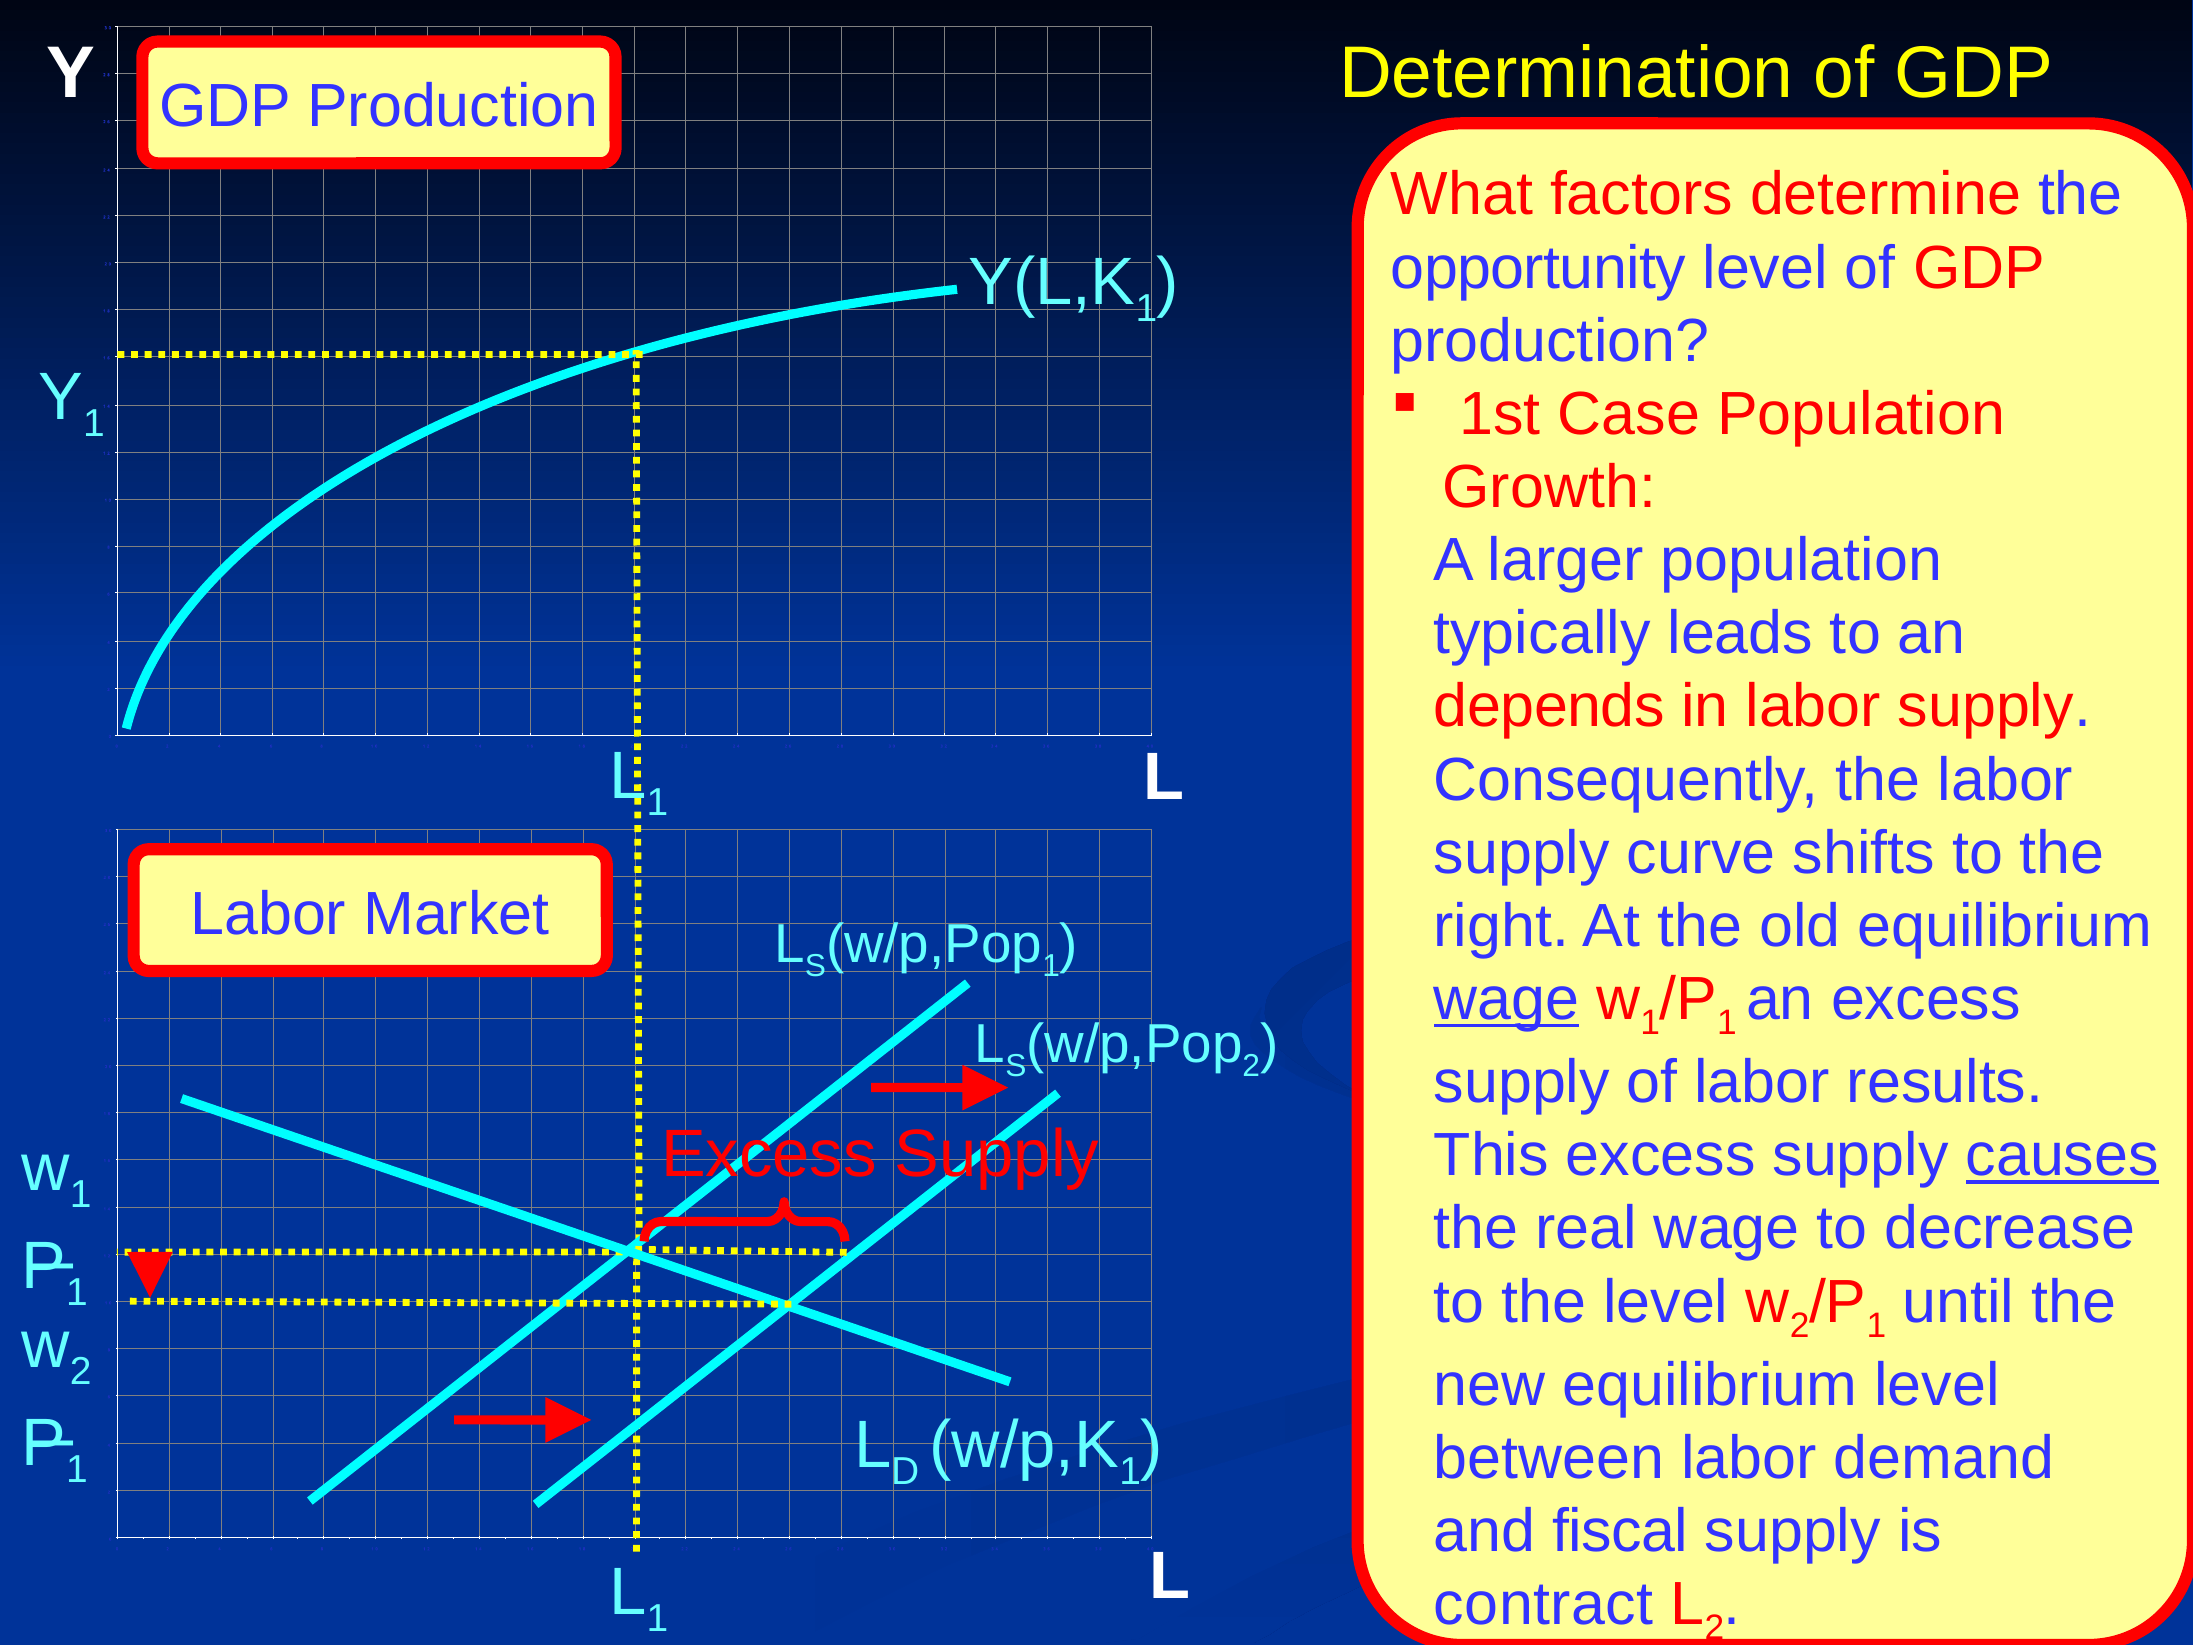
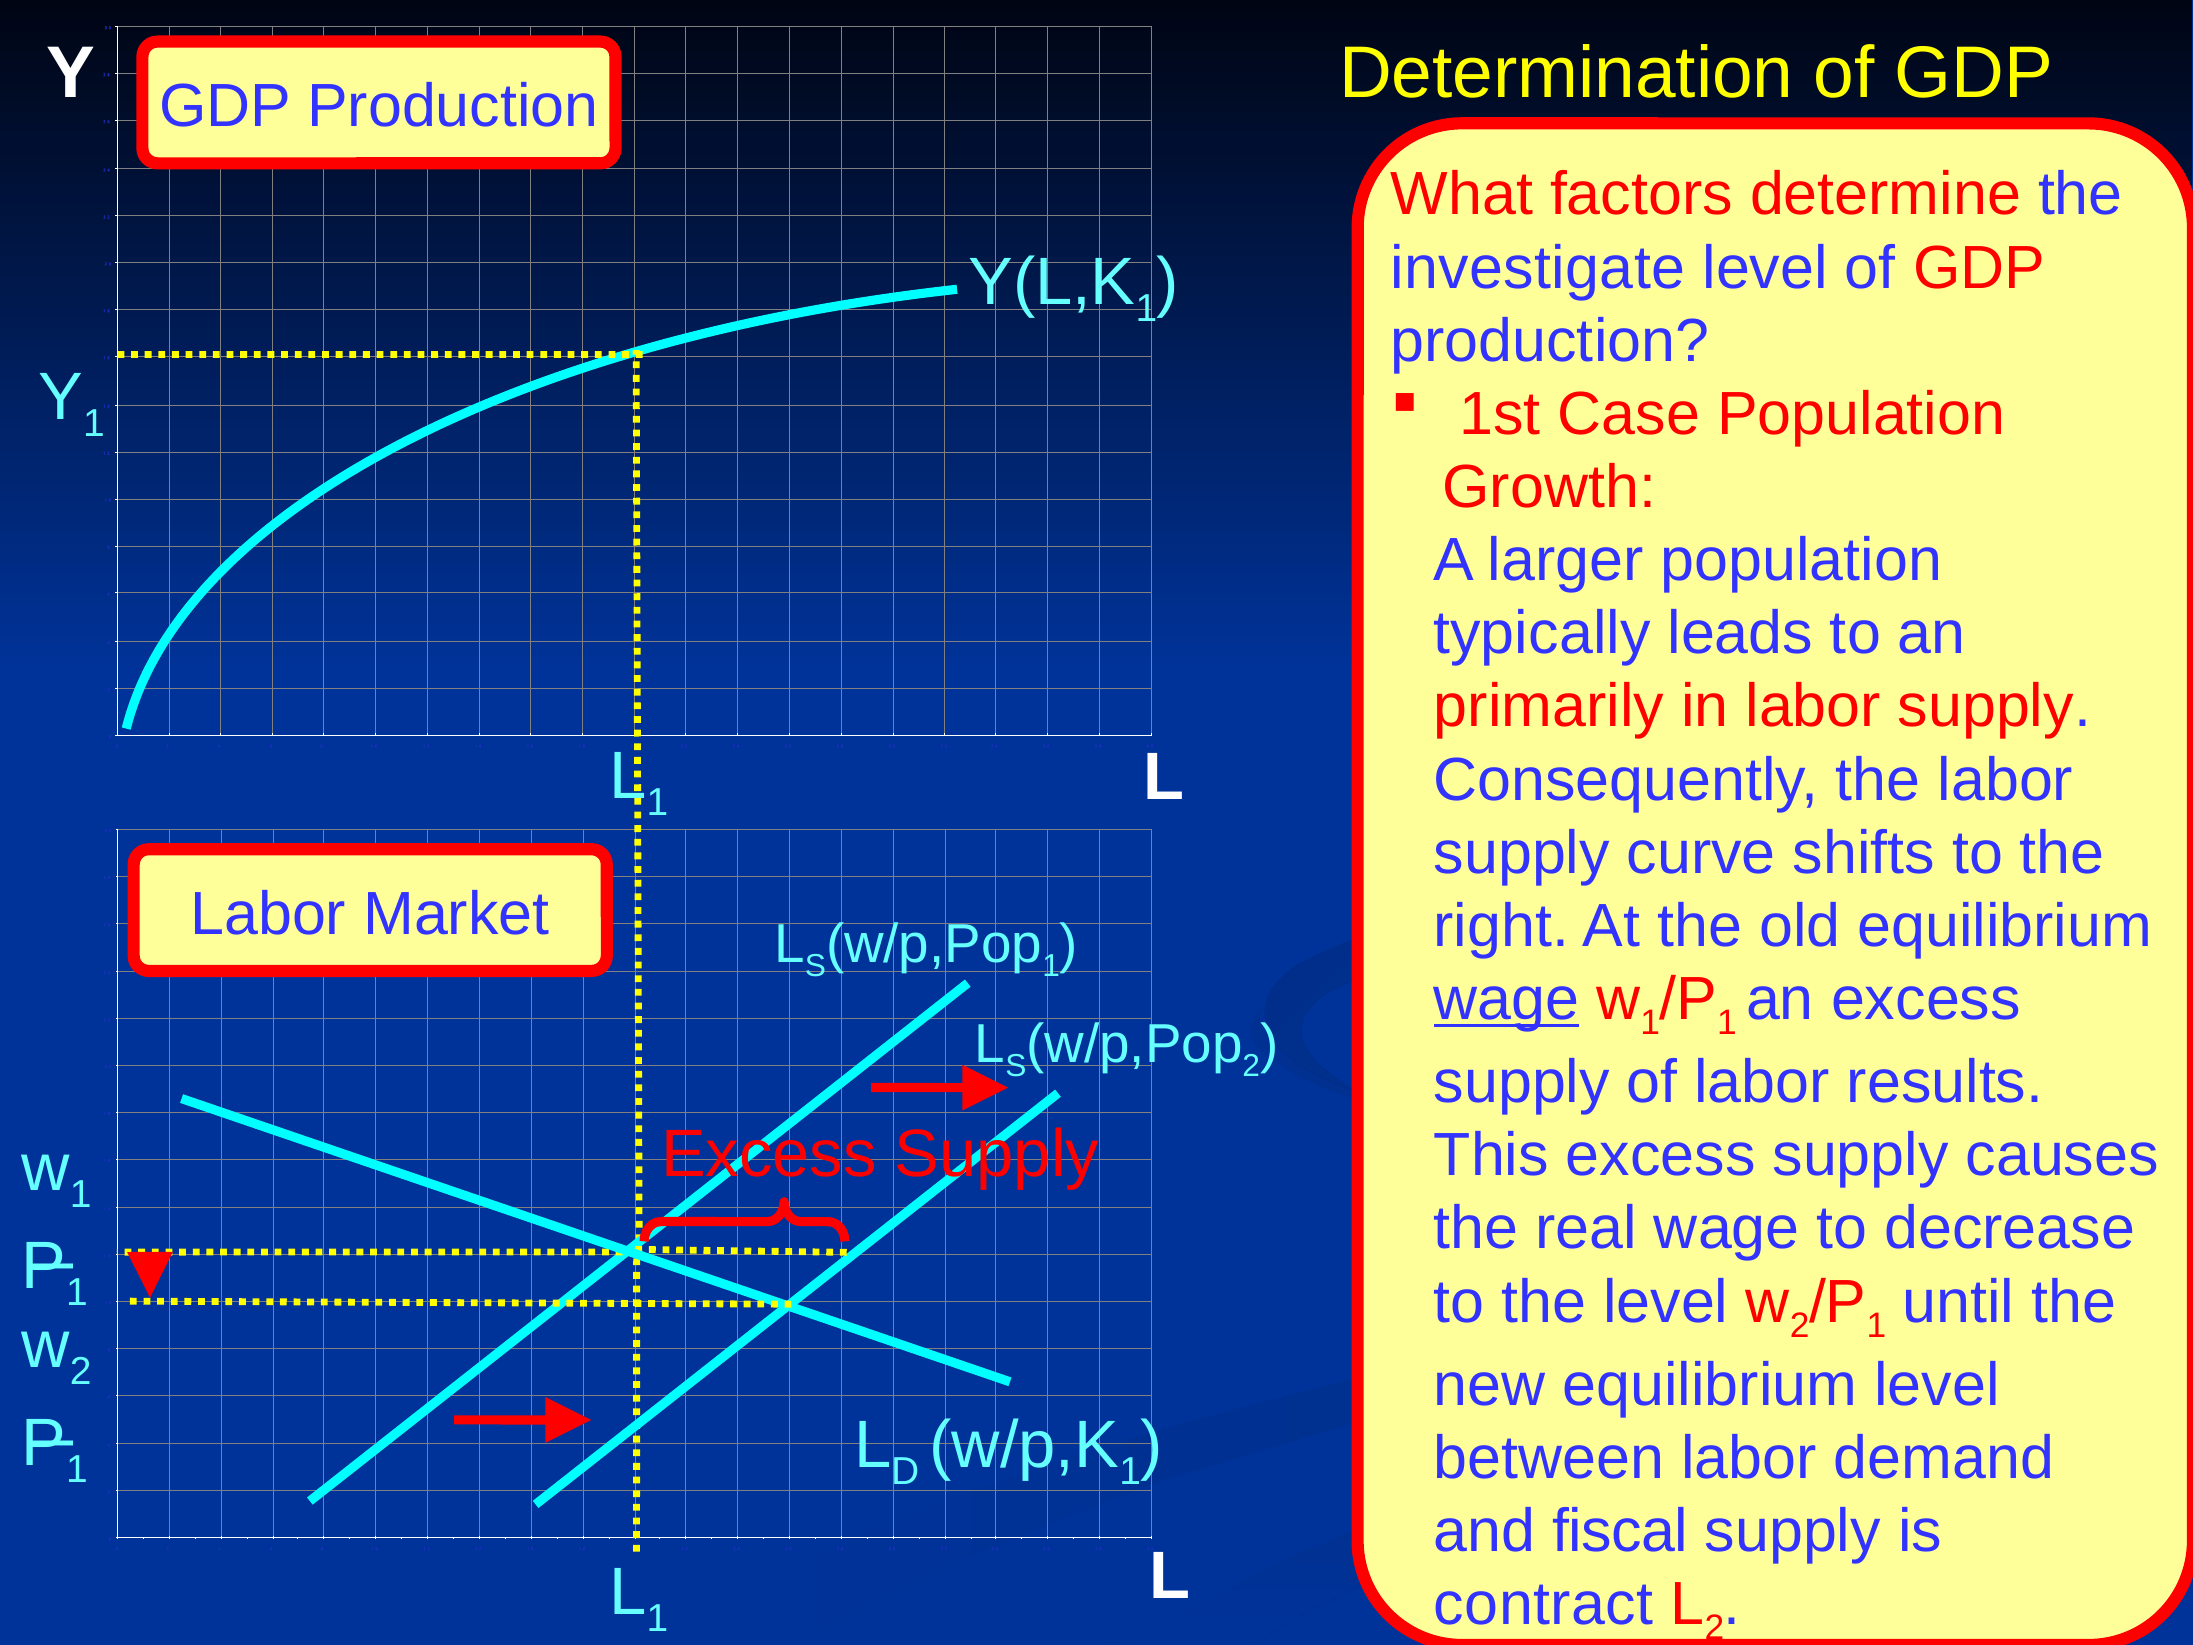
opportunity: opportunity -> investigate
depends: depends -> primarily
causes underline: present -> none
